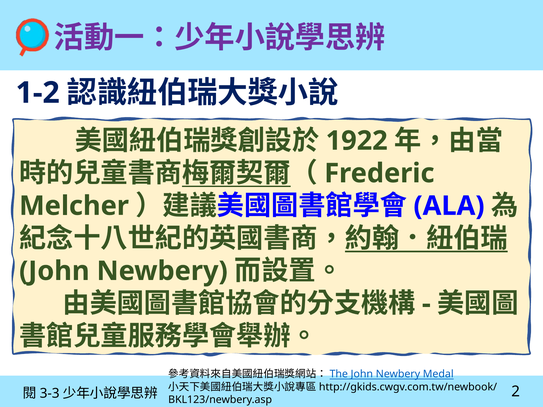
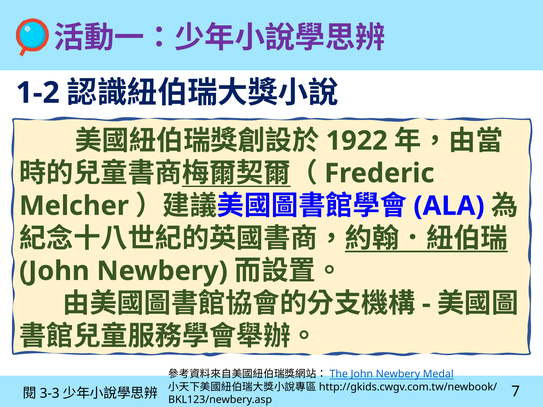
2: 2 -> 7
